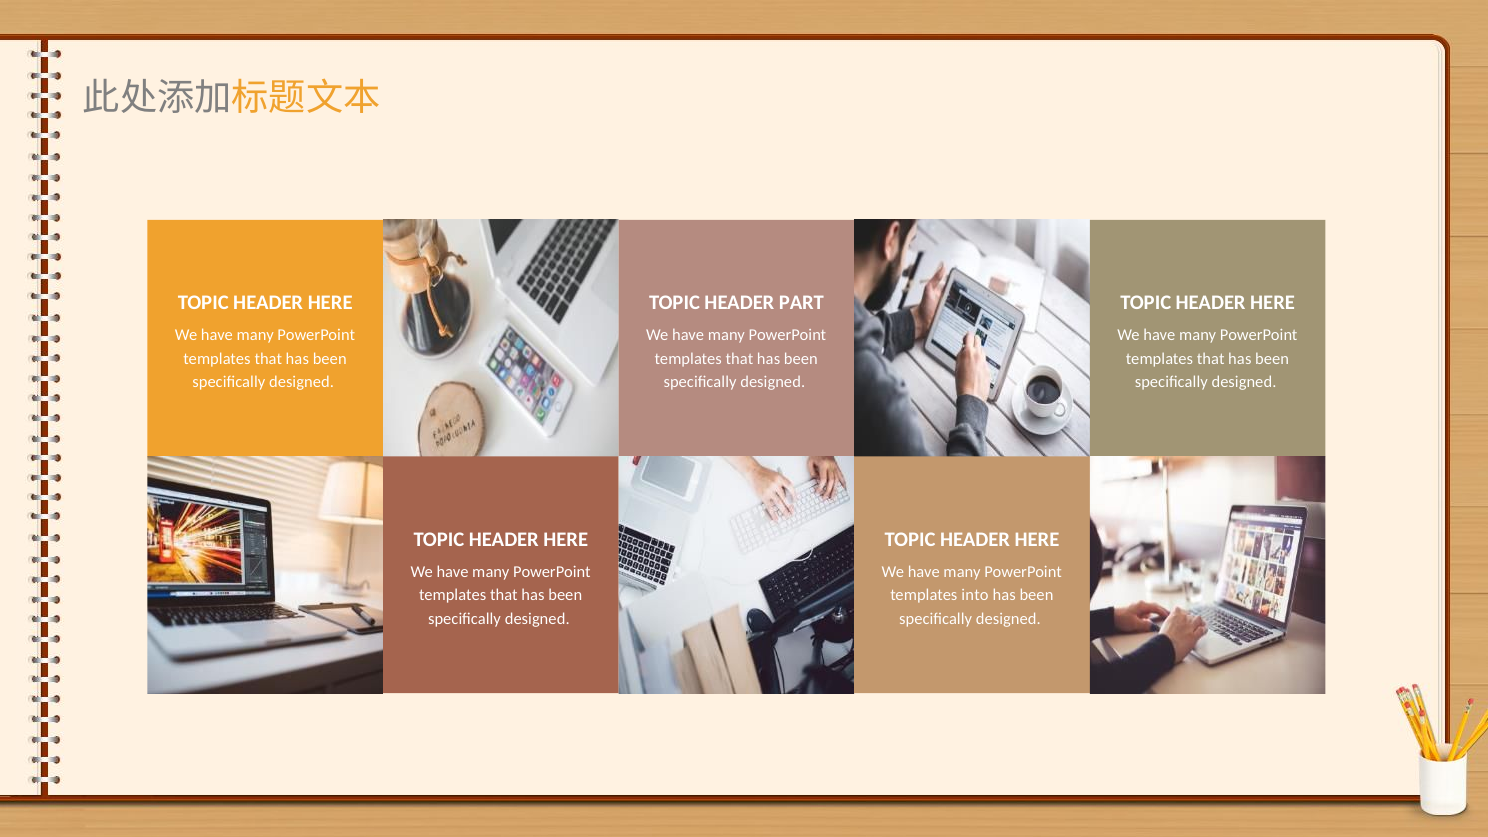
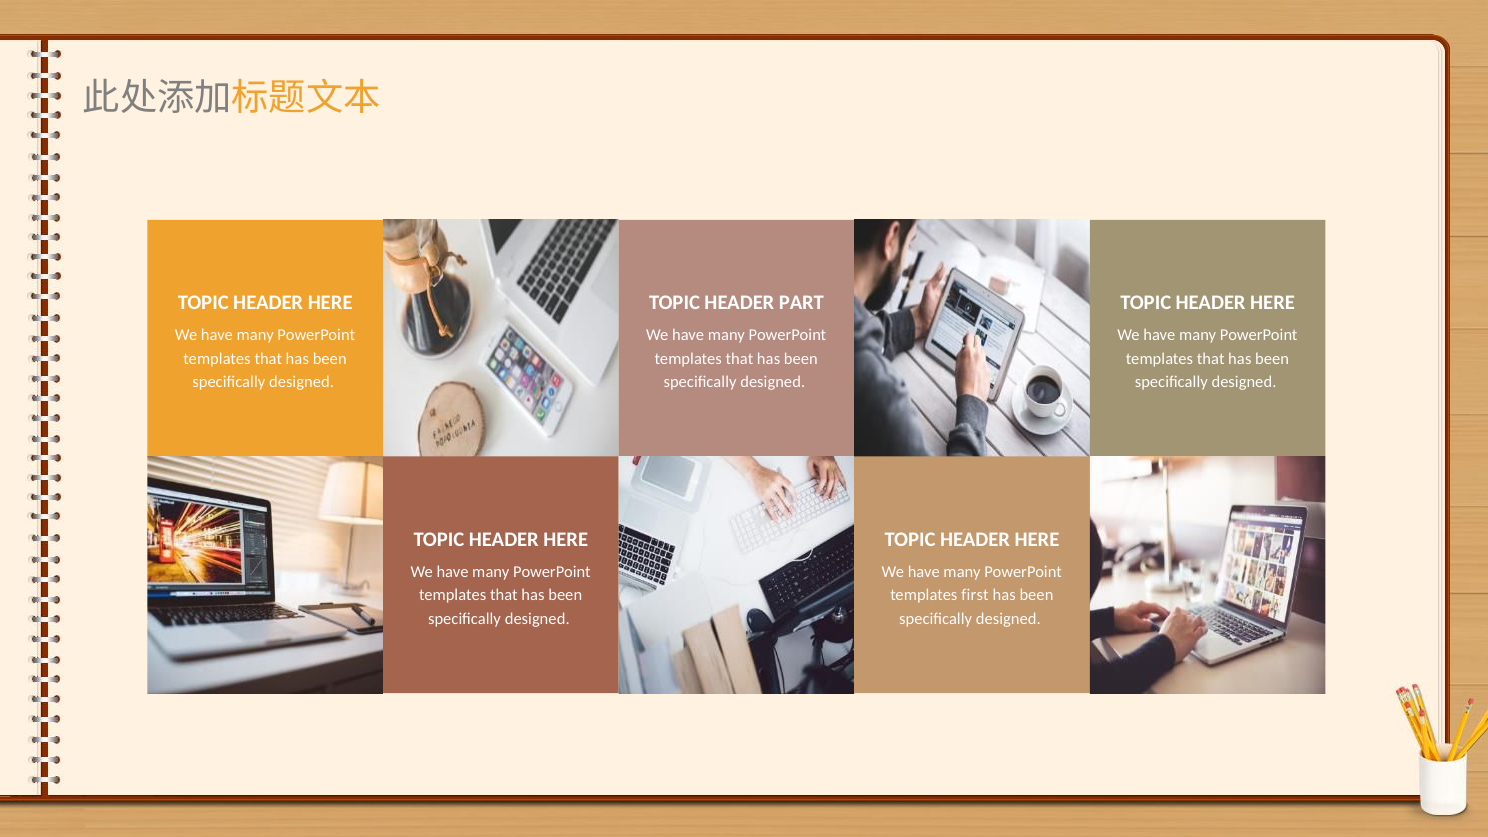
into: into -> first
